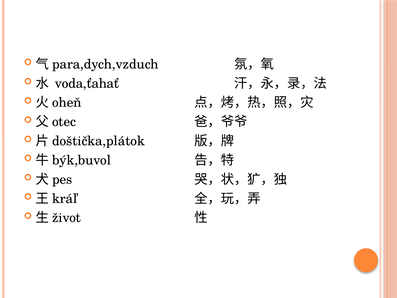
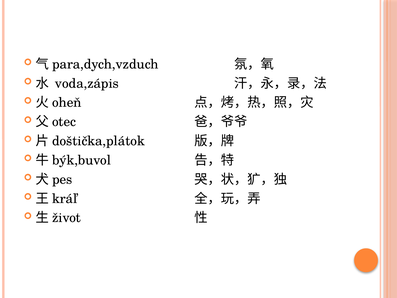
voda,ťahať: voda,ťahať -> voda,zápis
